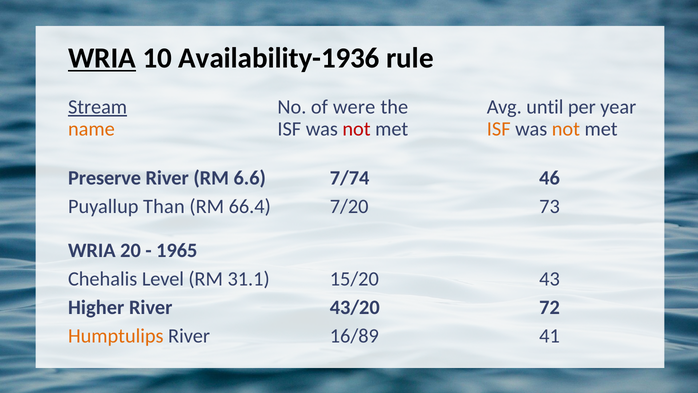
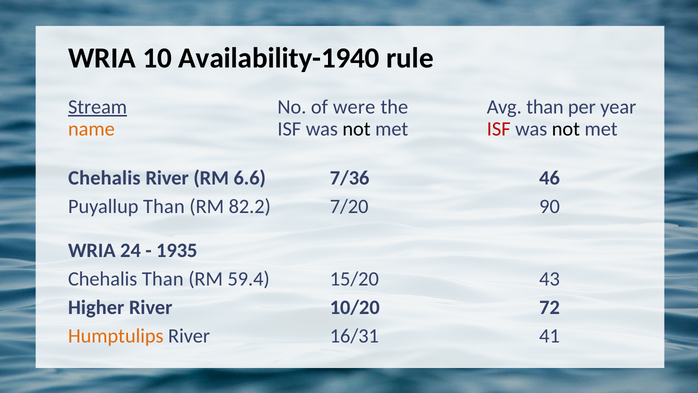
WRIA at (102, 58) underline: present -> none
Availability-1936: Availability-1936 -> Availability-1940
Avg until: until -> than
not at (356, 129) colour: red -> black
ISF at (499, 129) colour: orange -> red
not at (566, 129) colour: orange -> black
Preserve at (105, 178): Preserve -> Chehalis
7/74: 7/74 -> 7/36
66.4: 66.4 -> 82.2
73: 73 -> 90
20: 20 -> 24
1965: 1965 -> 1935
Chehalis Level: Level -> Than
31.1: 31.1 -> 59.4
43/20: 43/20 -> 10/20
16/89: 16/89 -> 16/31
